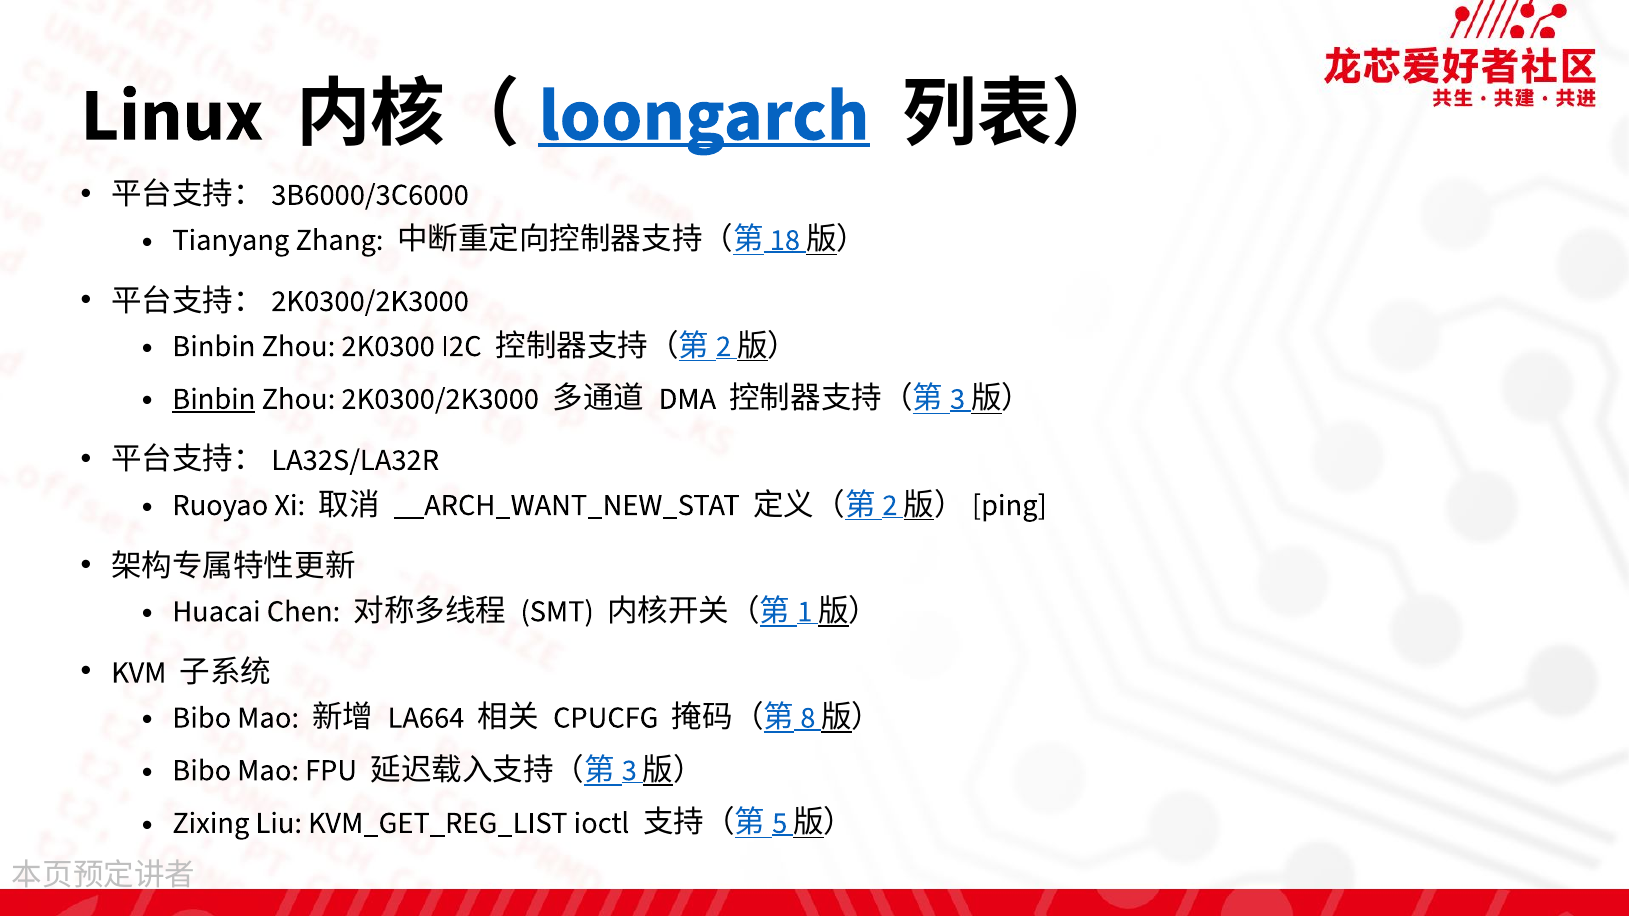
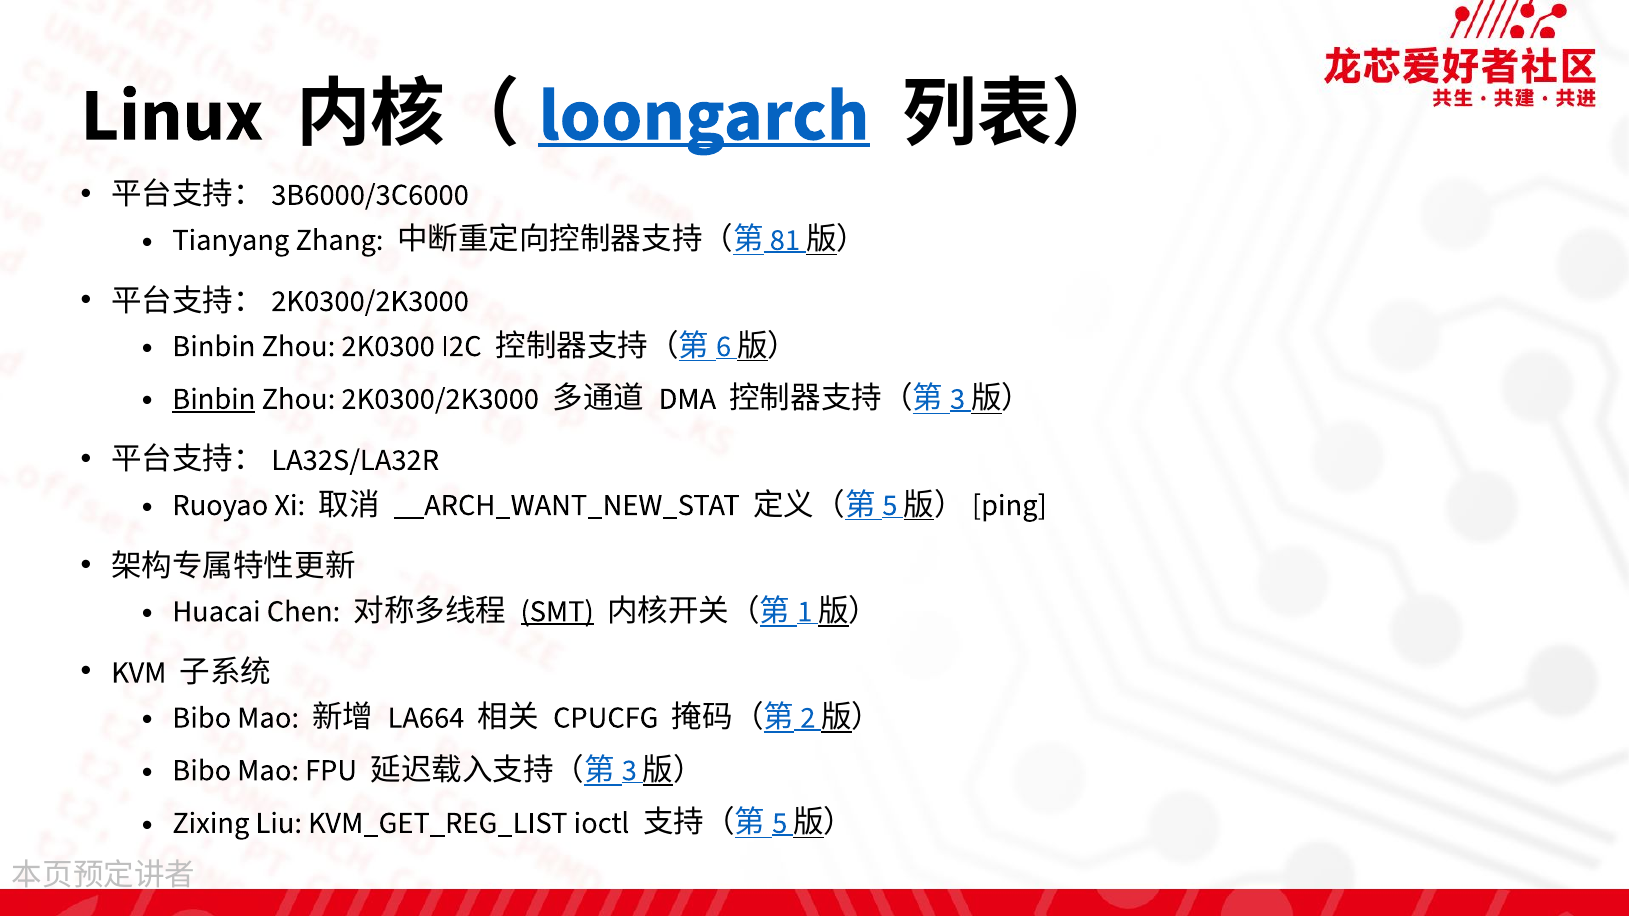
18: 18 -> 81
2 at (724, 346): 2 -> 6
2 at (890, 505): 2 -> 5
SMT underline: none -> present
8: 8 -> 2
